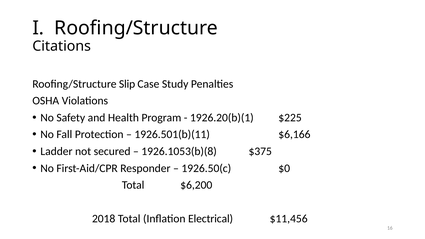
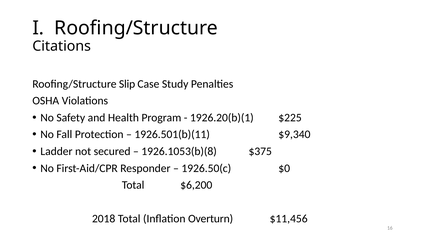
$6,166: $6,166 -> $9,340
Electrical: Electrical -> Overturn
